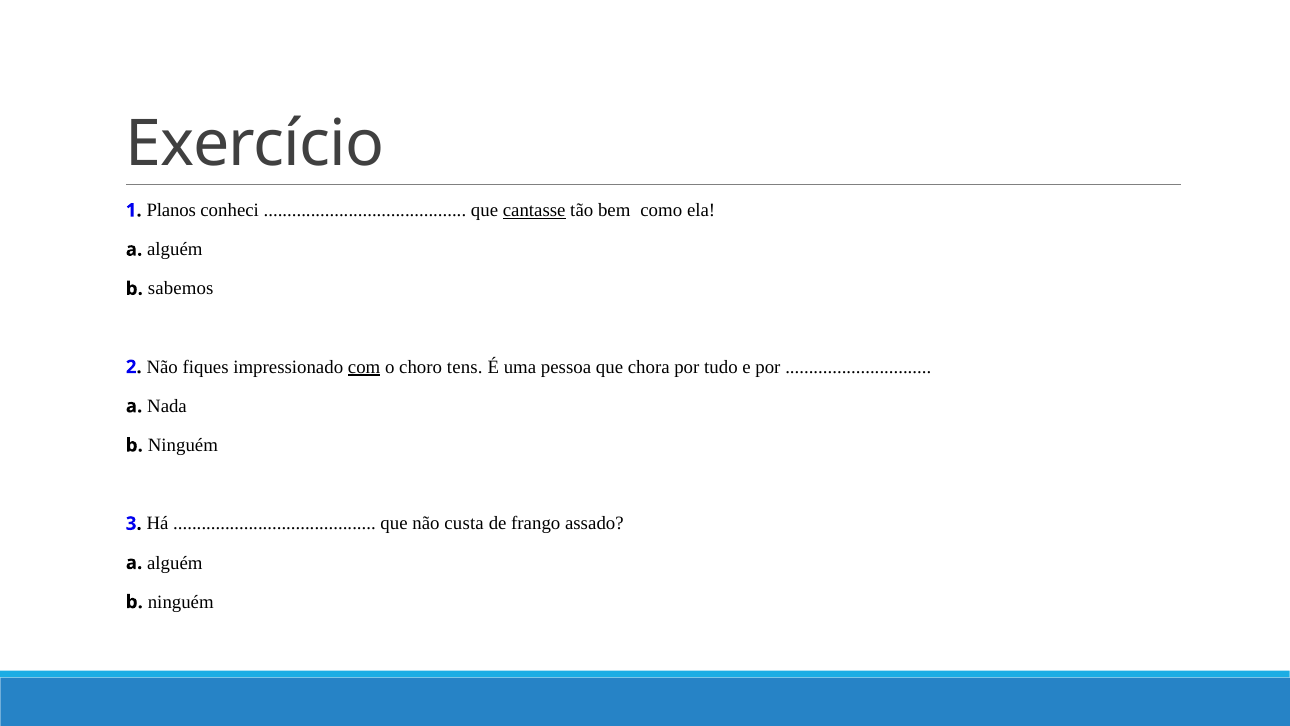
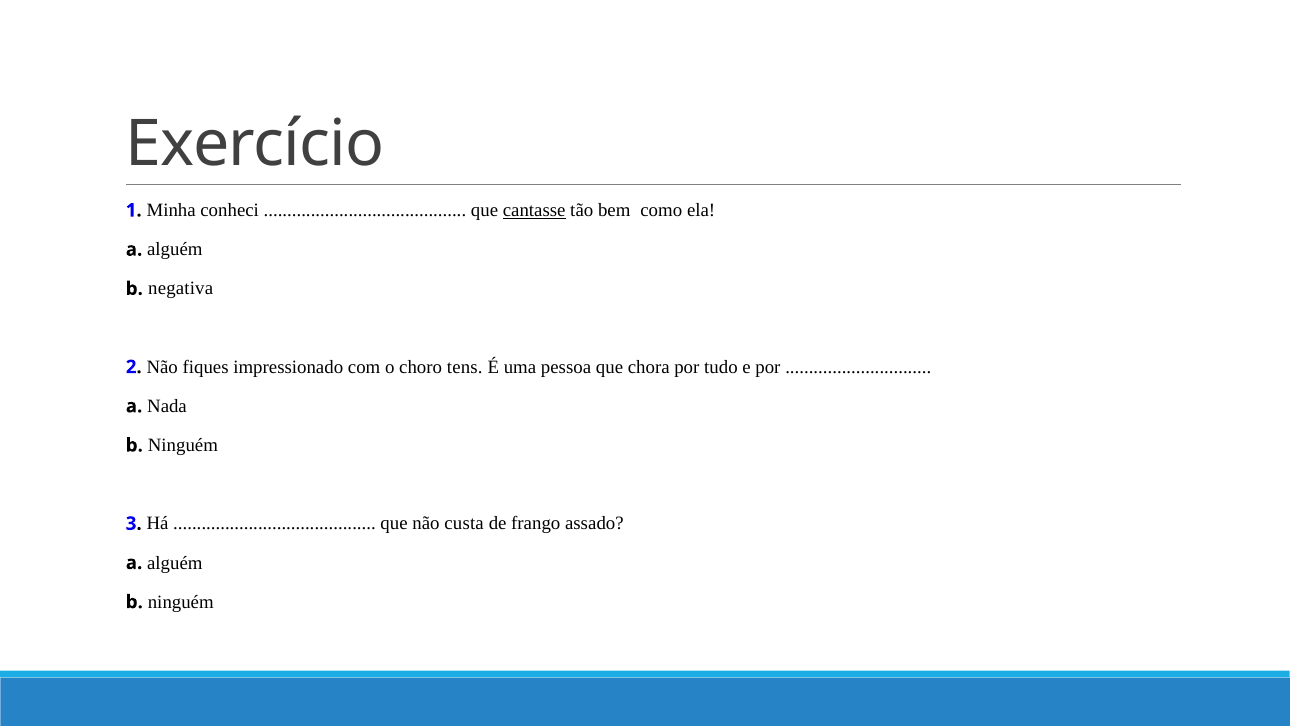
Planos: Planos -> Minha
sabemos: sabemos -> negativa
com underline: present -> none
